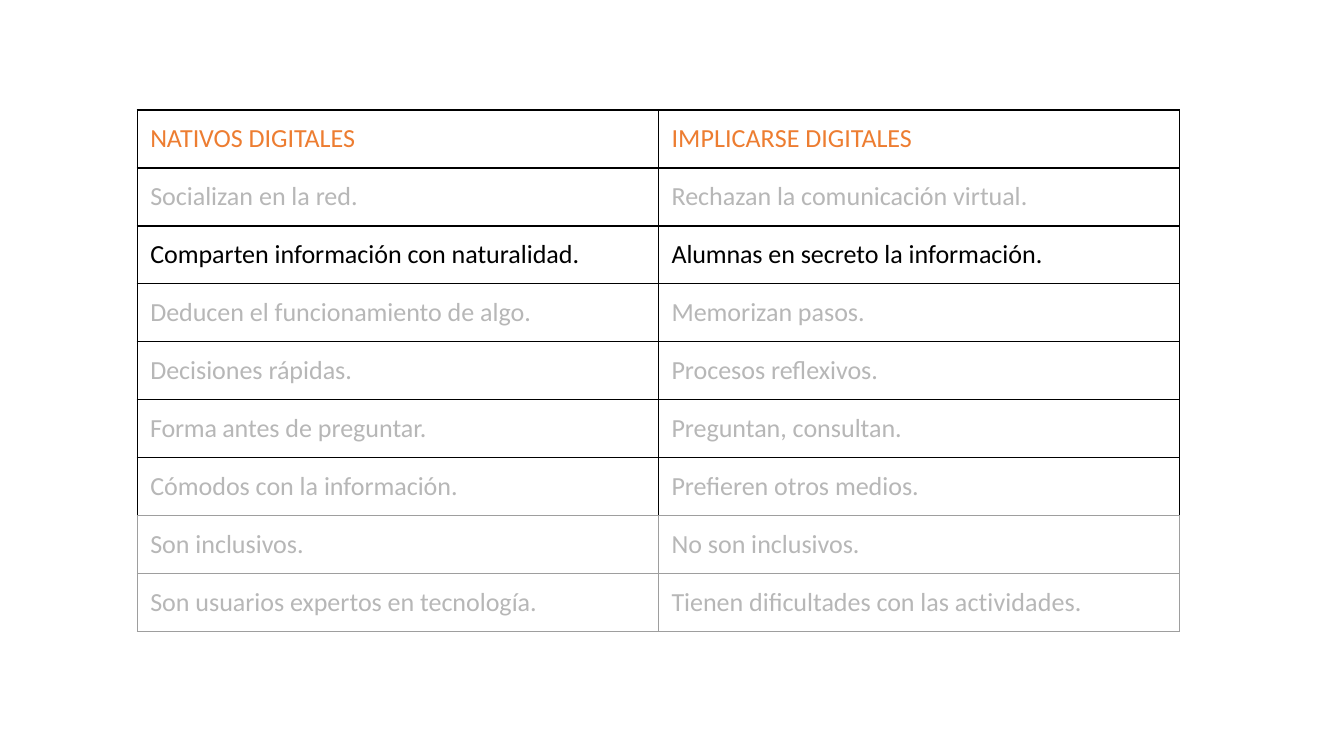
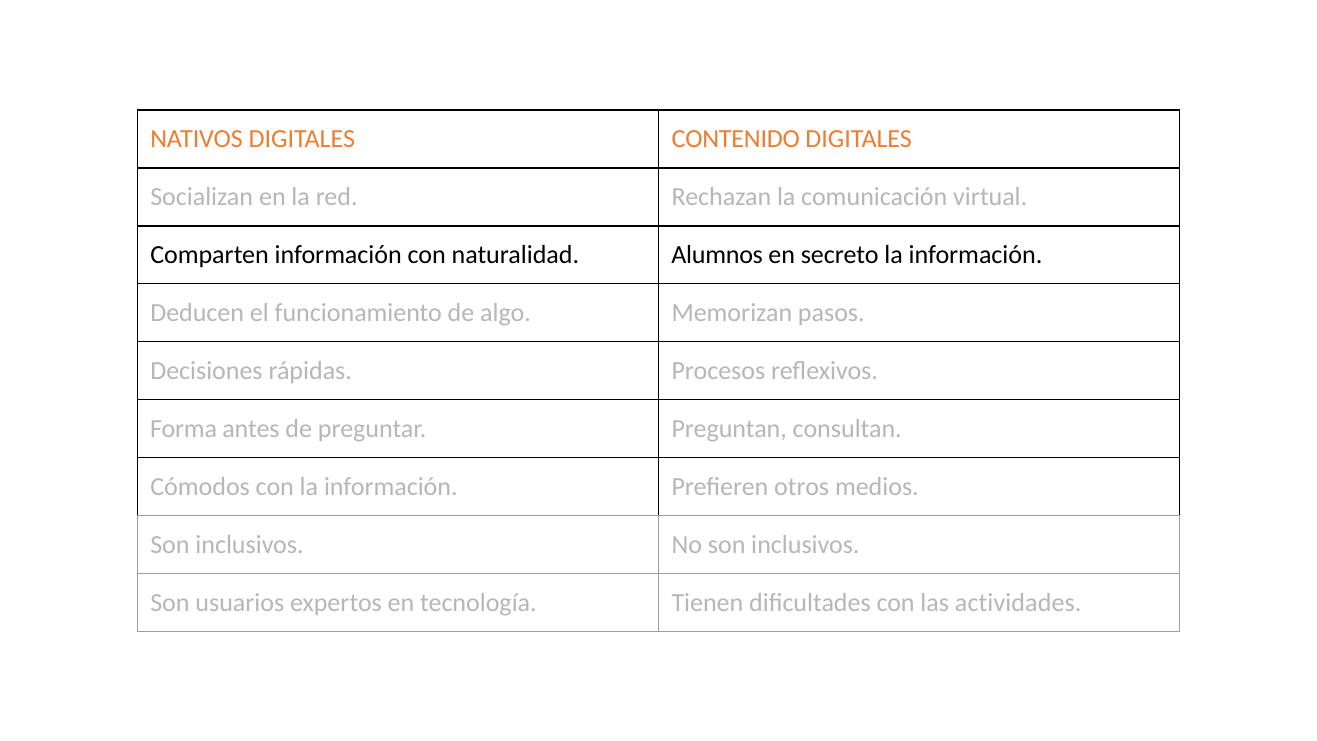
IMPLICARSE: IMPLICARSE -> CONTENIDO
Alumnas: Alumnas -> Alumnos
